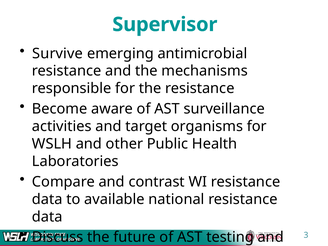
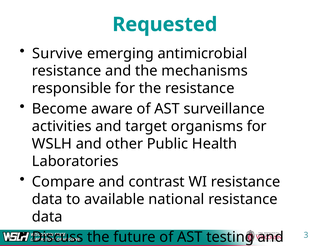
Supervisor: Supervisor -> Requested
